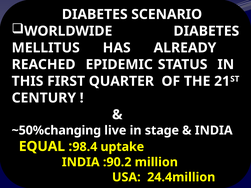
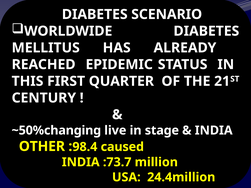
EQUAL: EQUAL -> OTHER
uptake: uptake -> caused
:90.2: :90.2 -> :73.7
